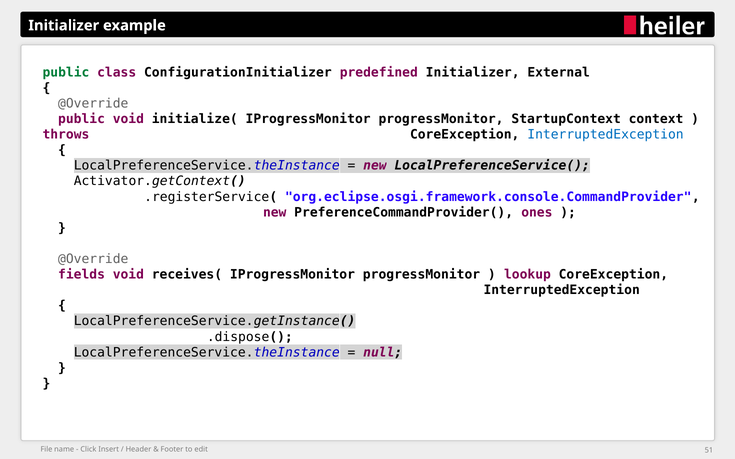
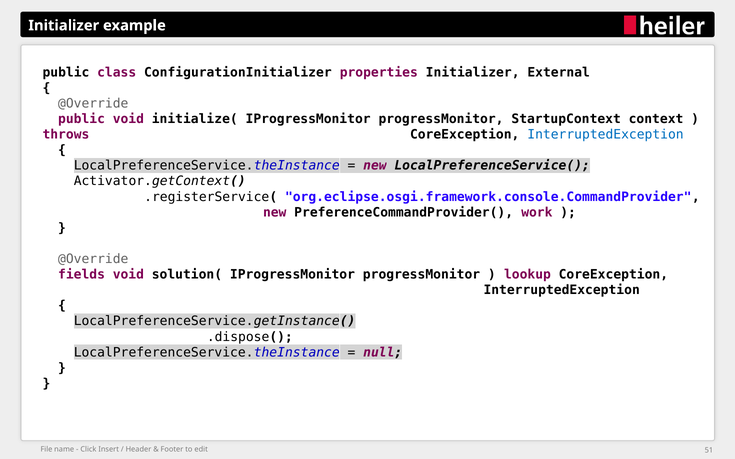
public at (66, 72) colour: green -> black
predefined: predefined -> properties
ones: ones -> work
receives(: receives( -> solution(
